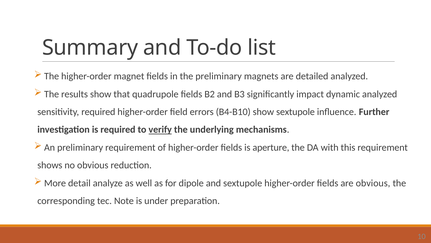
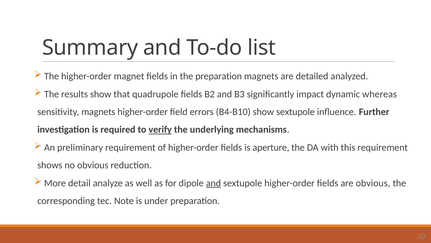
the preliminary: preliminary -> preparation
dynamic analyzed: analyzed -> whereas
sensitivity required: required -> magnets
and at (213, 183) underline: none -> present
